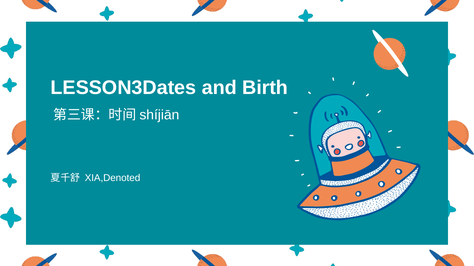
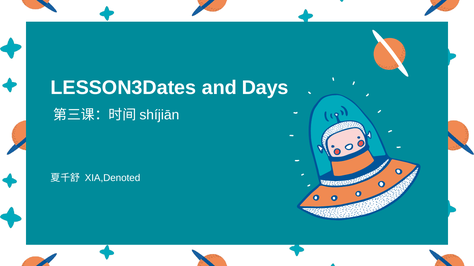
Birth: Birth -> Days
